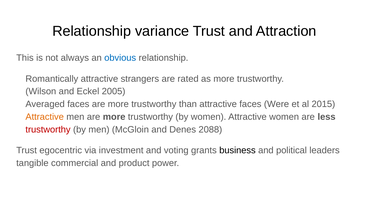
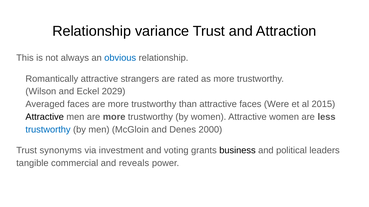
2005: 2005 -> 2029
Attractive at (45, 117) colour: orange -> black
trustworthy at (48, 130) colour: red -> blue
2088: 2088 -> 2000
egocentric: egocentric -> synonyms
product: product -> reveals
